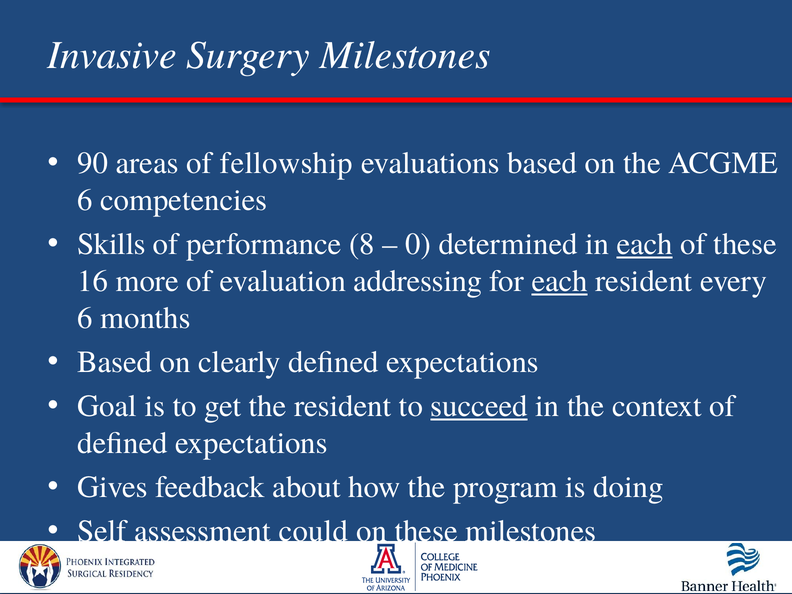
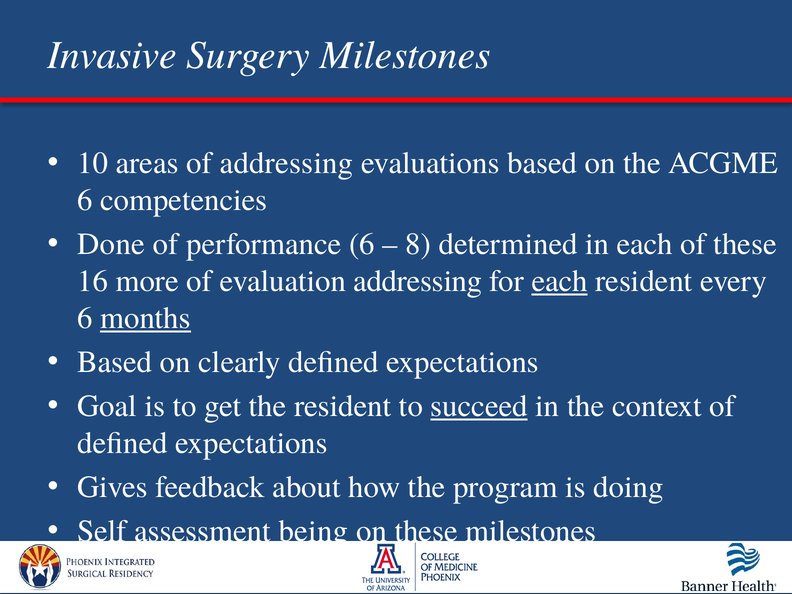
90: 90 -> 10
of fellowship: fellowship -> addressing
Skills: Skills -> Done
performance 8: 8 -> 6
0: 0 -> 8
each at (645, 244) underline: present -> none
months underline: none -> present
could: could -> being
